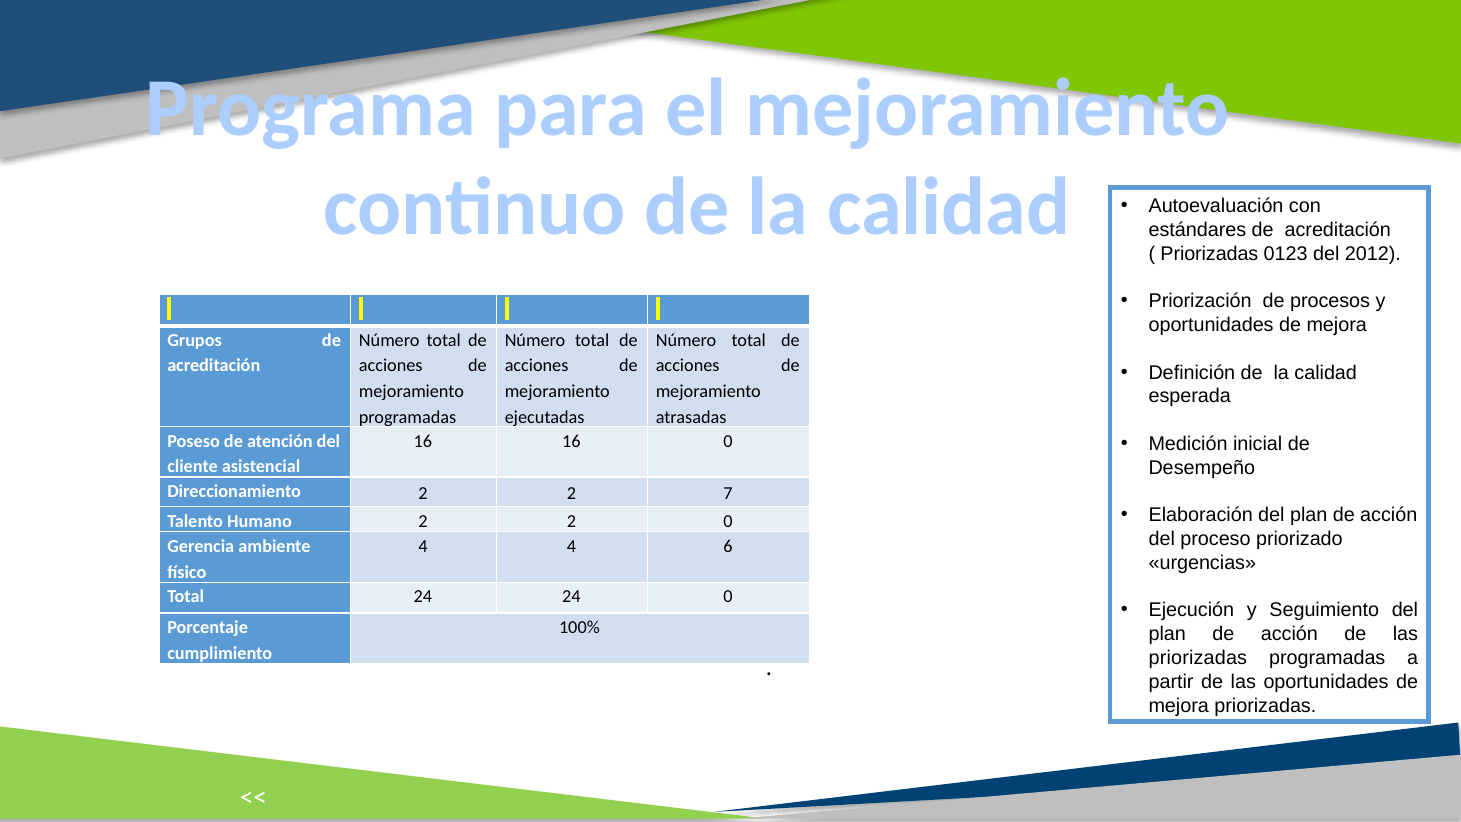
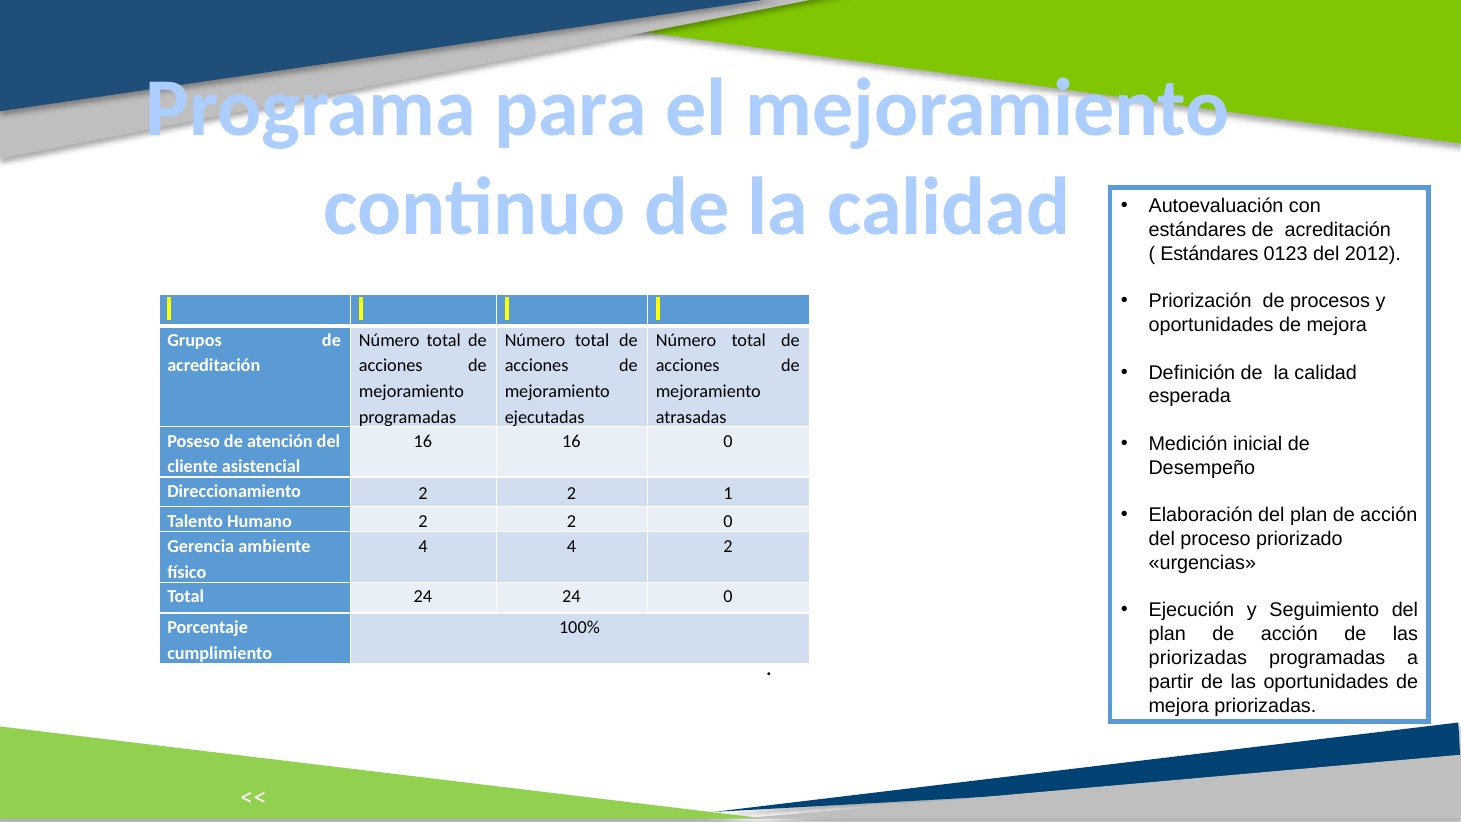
Priorizadas at (1209, 254): Priorizadas -> Estándares
7: 7 -> 1
4 6: 6 -> 2
